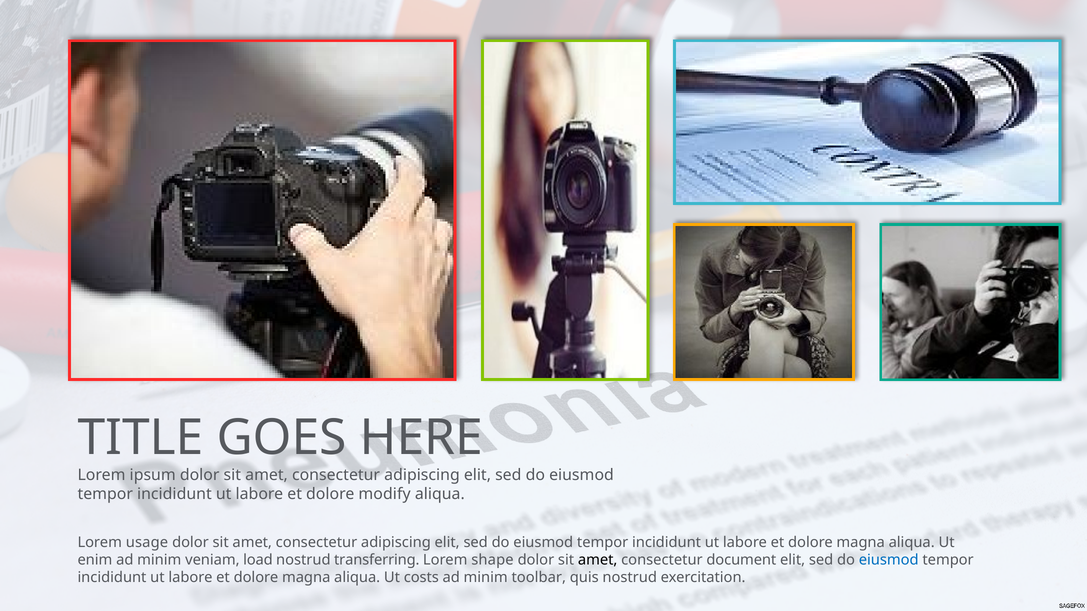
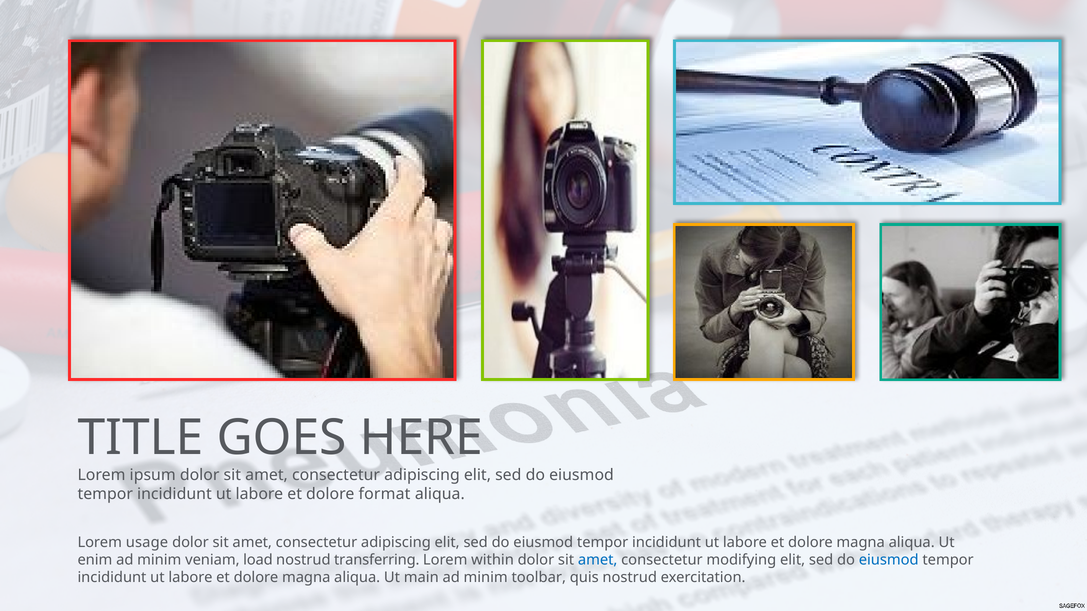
modify: modify -> format
shape: shape -> within
amet at (598, 560) colour: black -> blue
document: document -> modifying
costs: costs -> main
